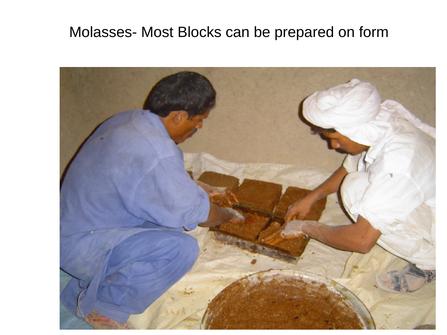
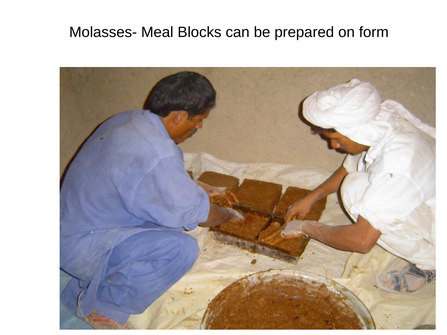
Most: Most -> Meal
